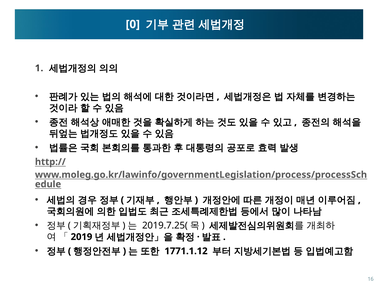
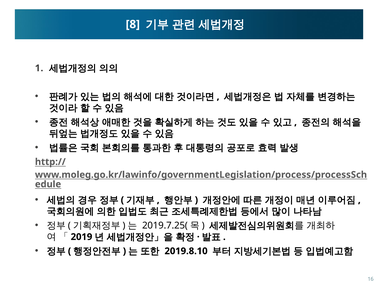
0: 0 -> 8
1771.1.12: 1771.1.12 -> 2019.8.10
